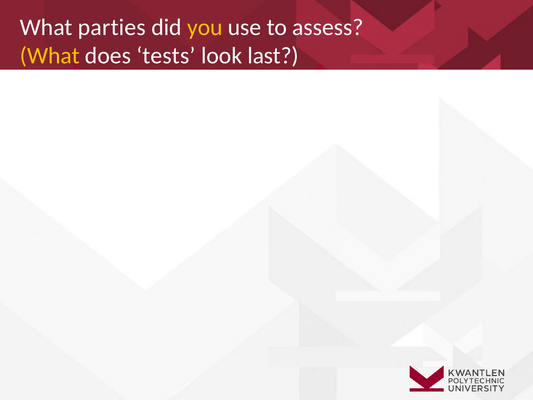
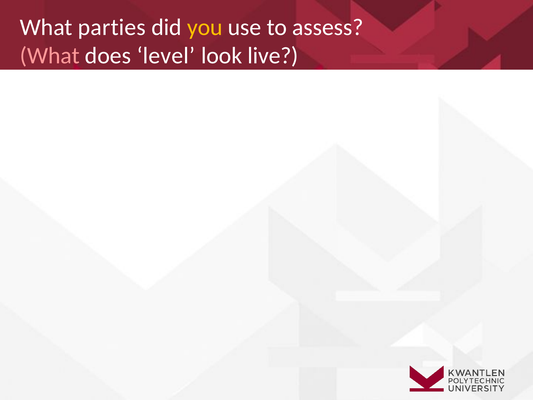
What at (50, 56) colour: yellow -> pink
tests: tests -> level
last: last -> live
